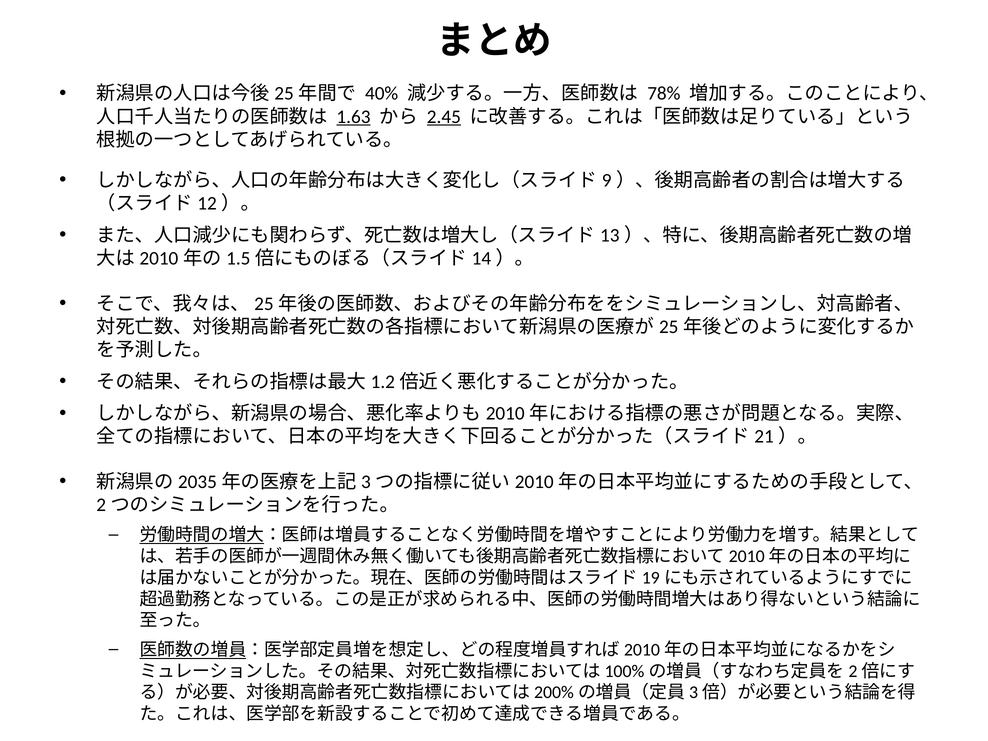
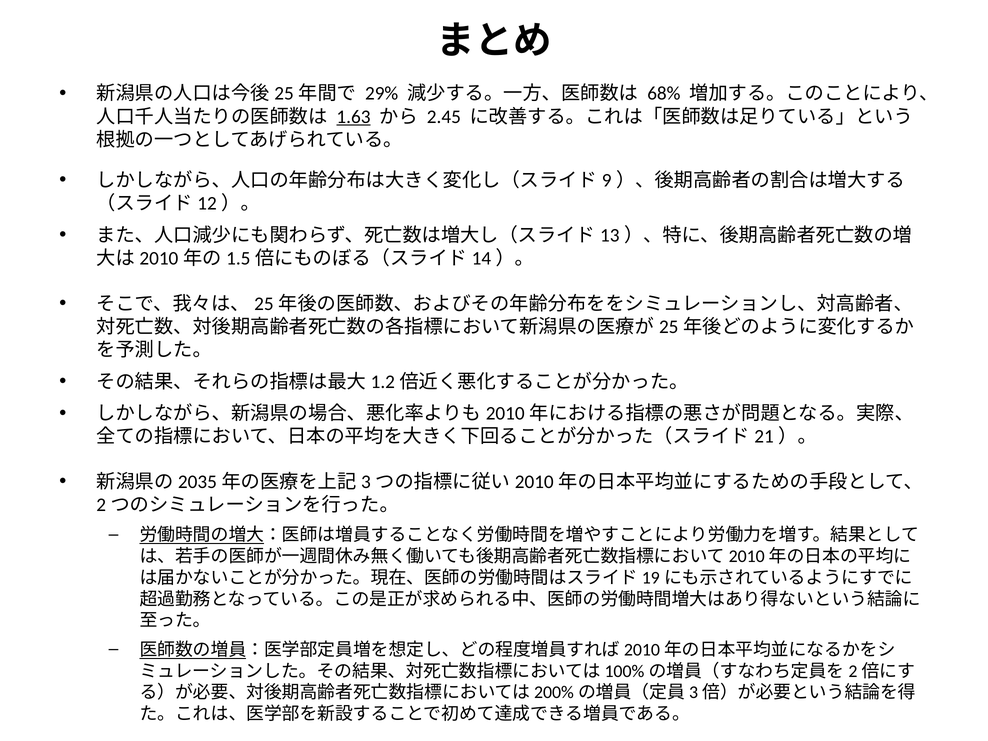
40%: 40% -> 29%
78%: 78% -> 68%
2.45 underline: present -> none
